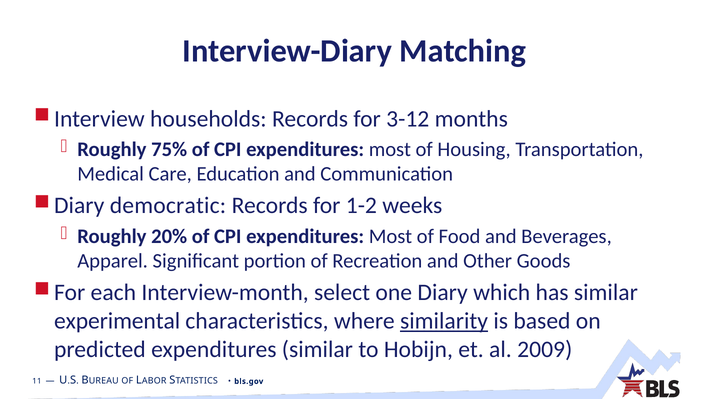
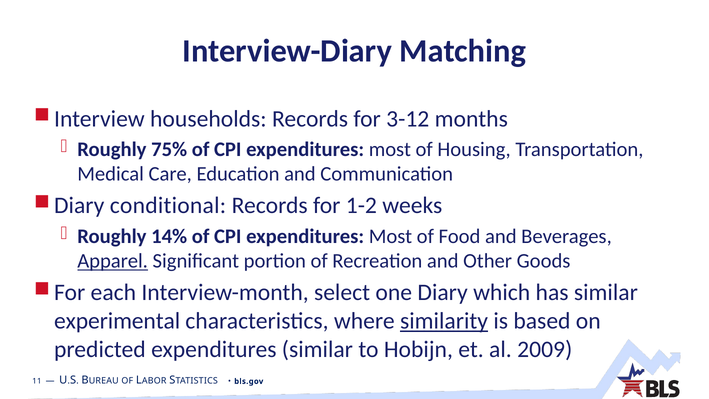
democratic: democratic -> conditional
20%: 20% -> 14%
Apparel underline: none -> present
